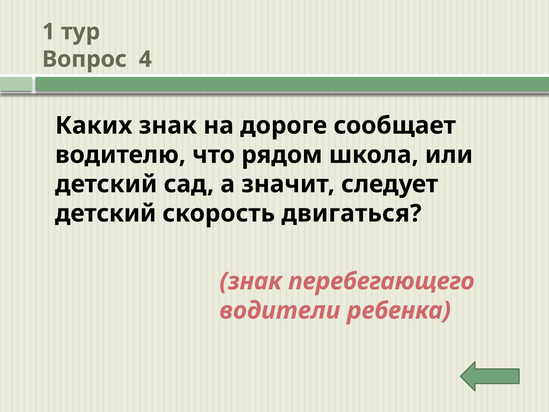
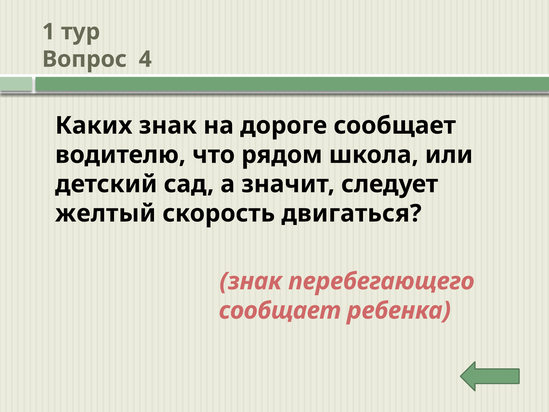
детский at (106, 213): детский -> желтый
водители at (280, 310): водители -> сообщает
